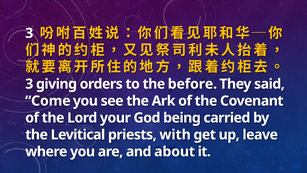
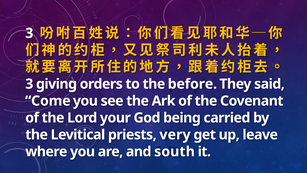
with: with -> very
about: about -> south
